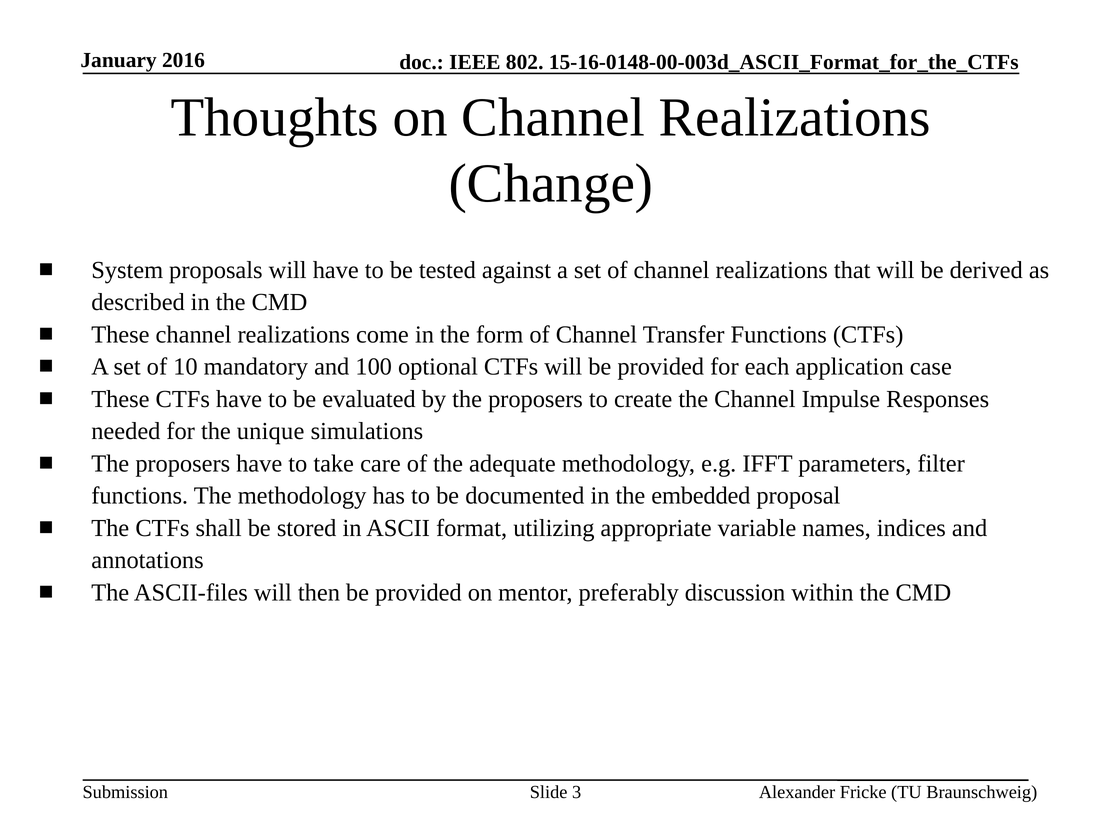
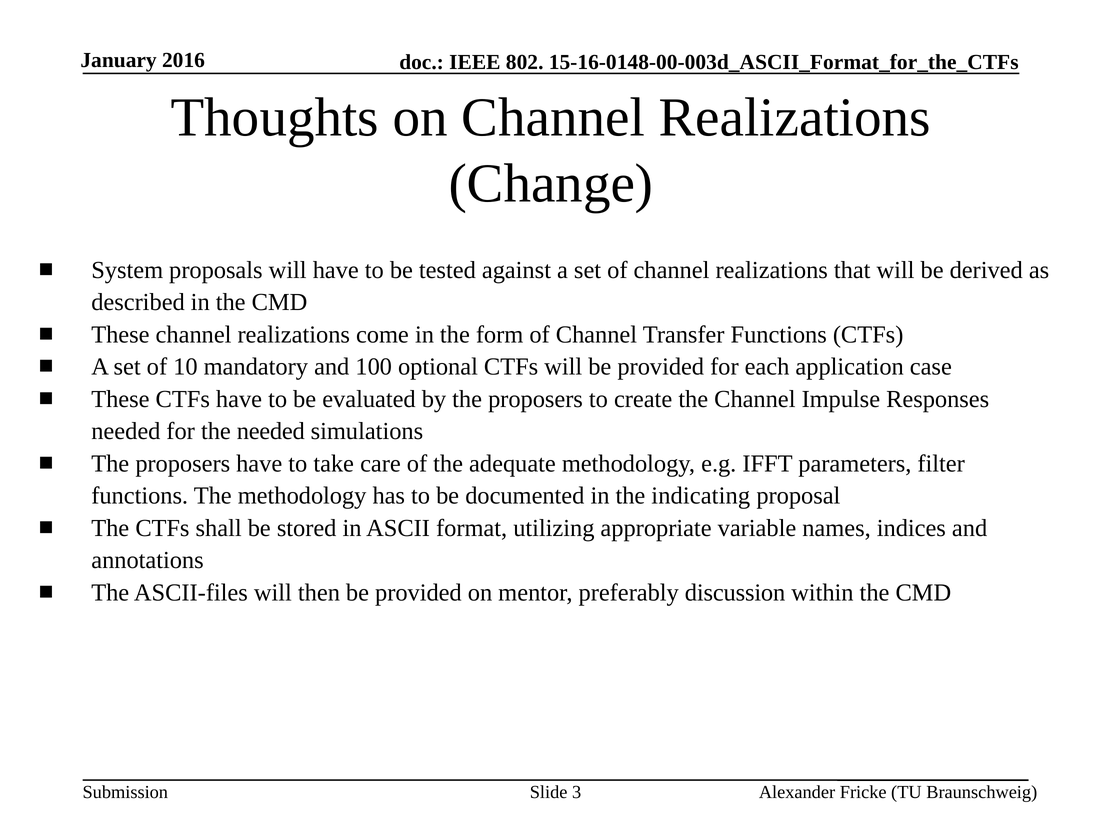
the unique: unique -> needed
embedded: embedded -> indicating
